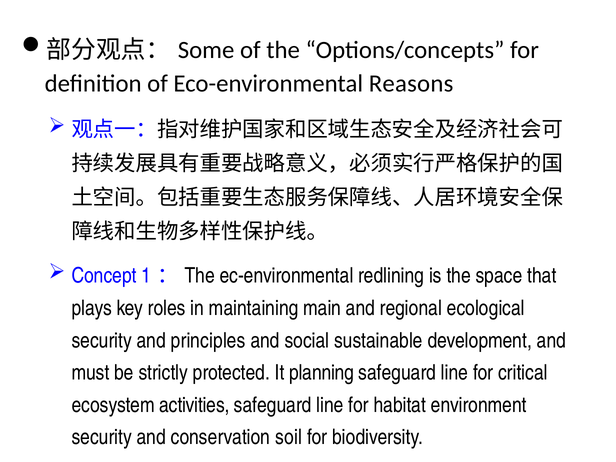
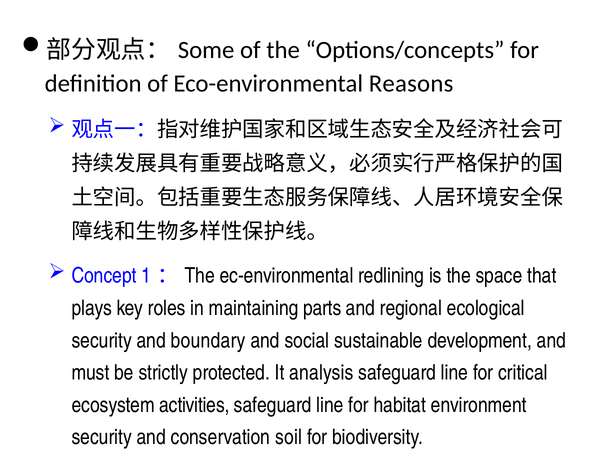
main: main -> parts
principles: principles -> boundary
planning: planning -> analysis
